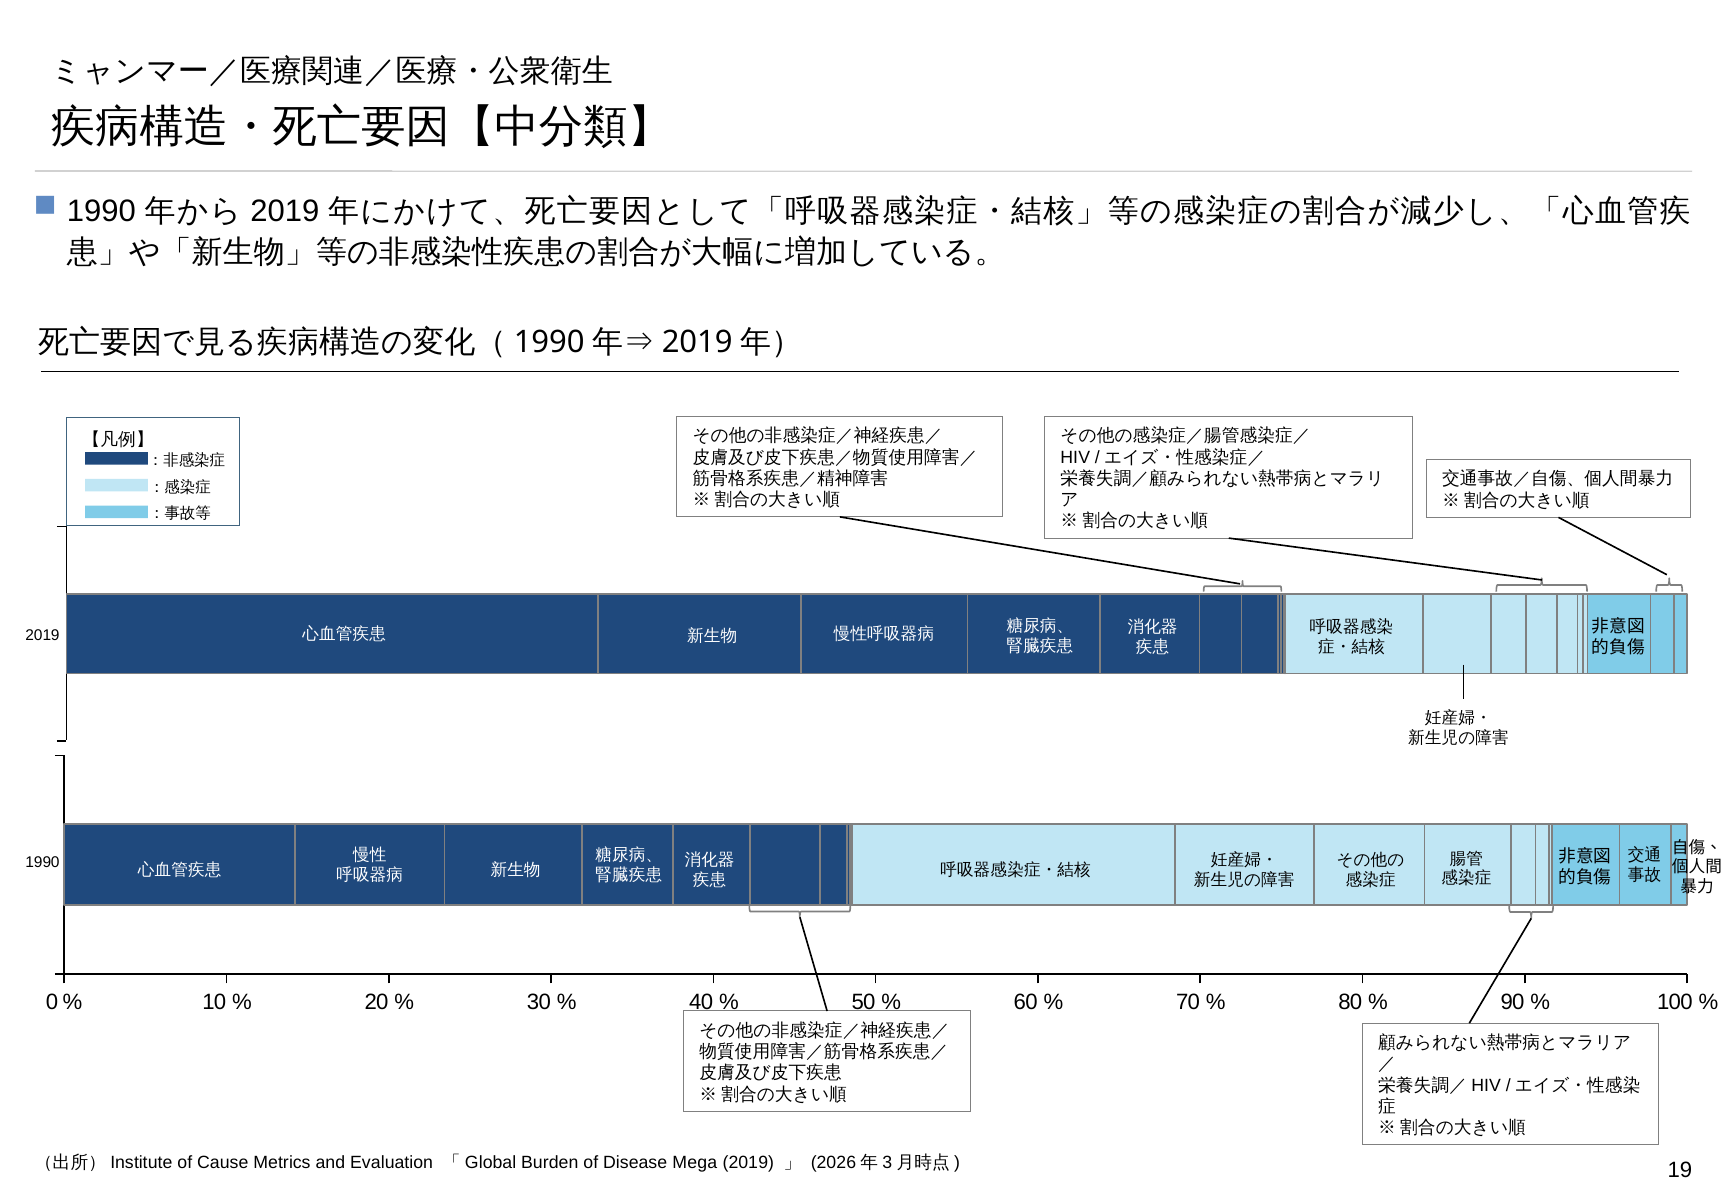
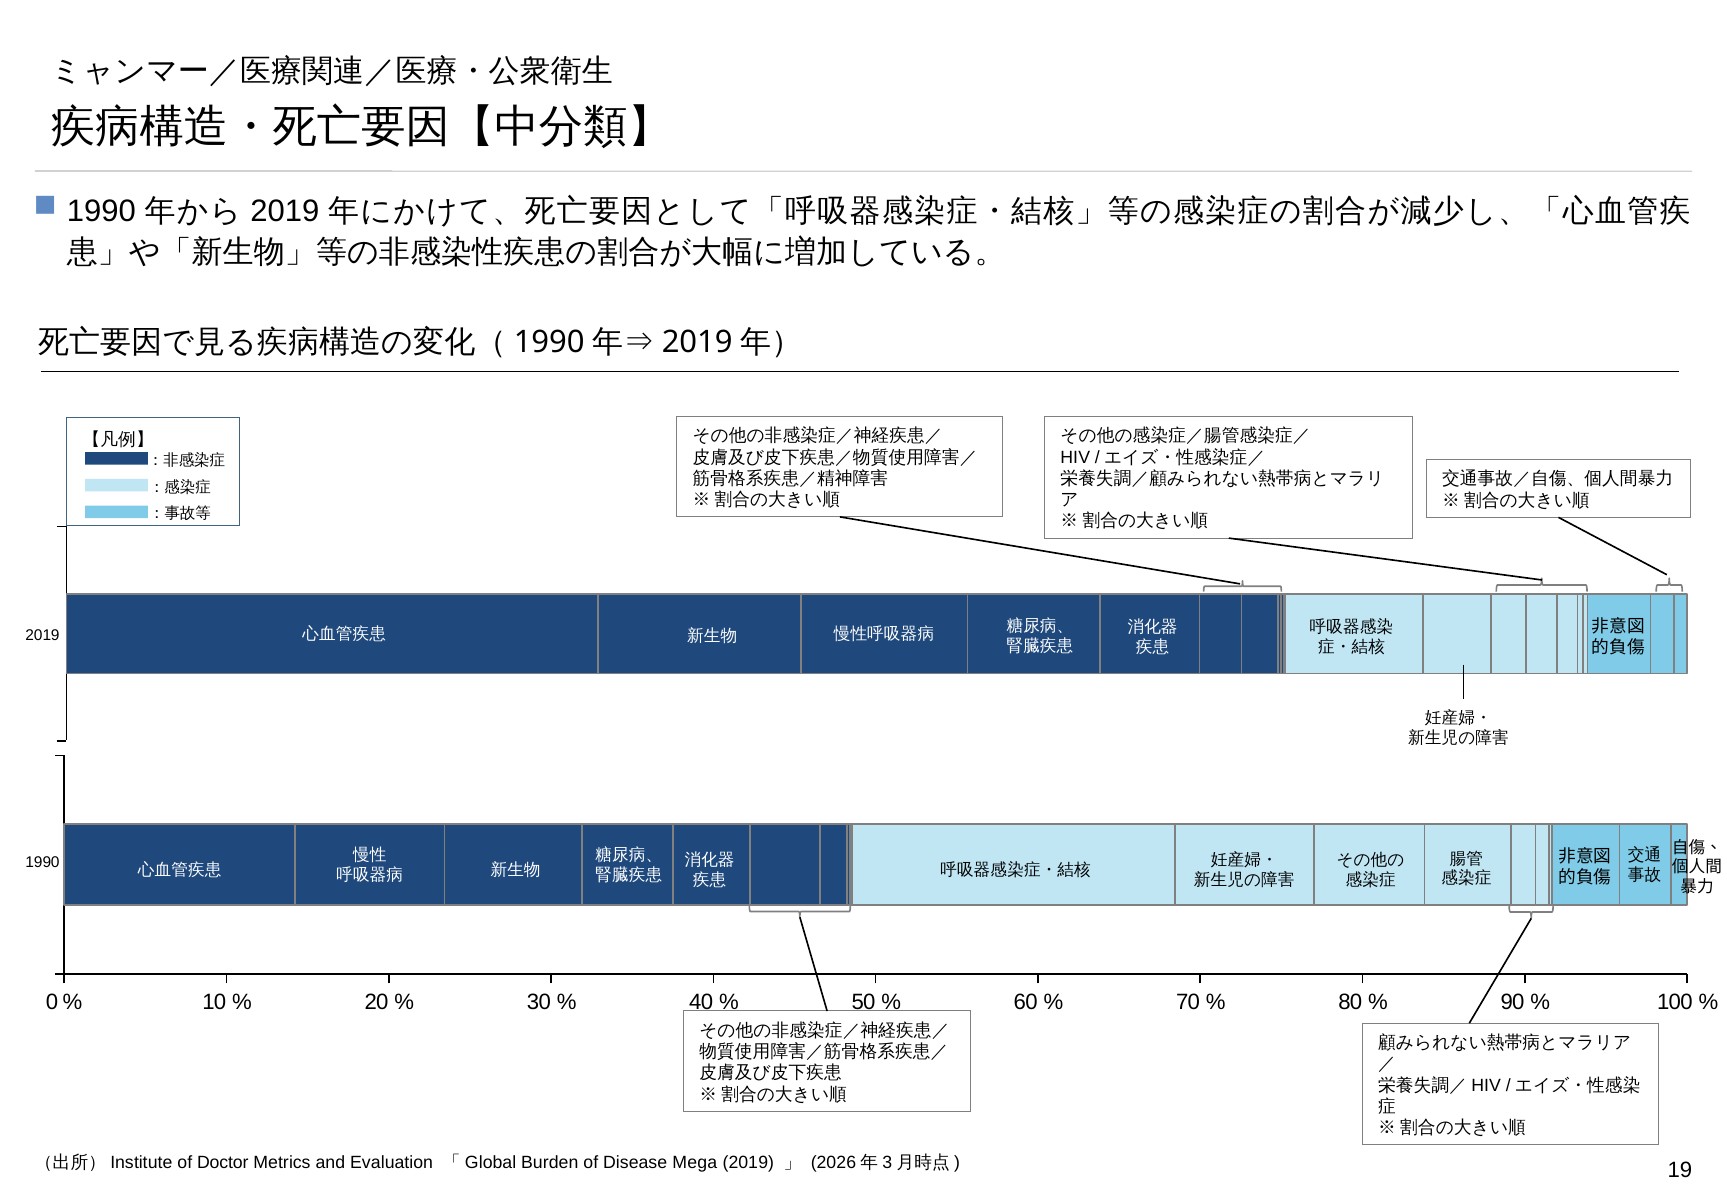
Cause: Cause -> Doctor
